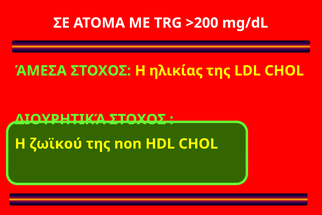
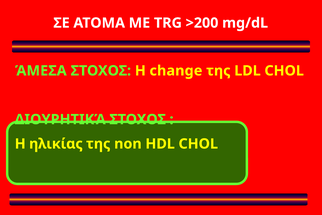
ηλικίας: ηλικίας -> change
ζωϊκού: ζωϊκού -> ηλικίας
